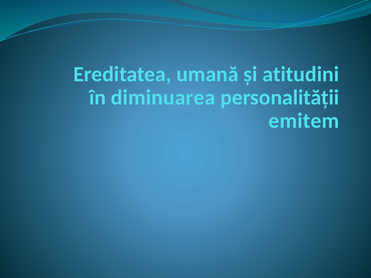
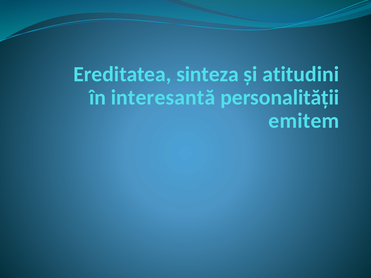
umană: umană -> sinteza
diminuarea: diminuarea -> interesantă
